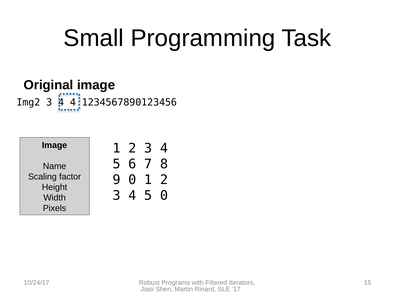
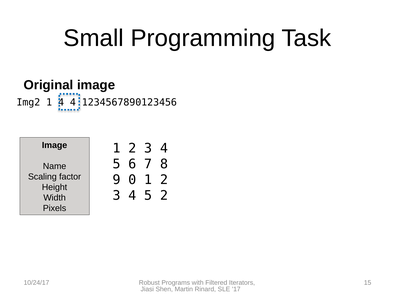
Img2 3: 3 -> 1
5 0: 0 -> 2
